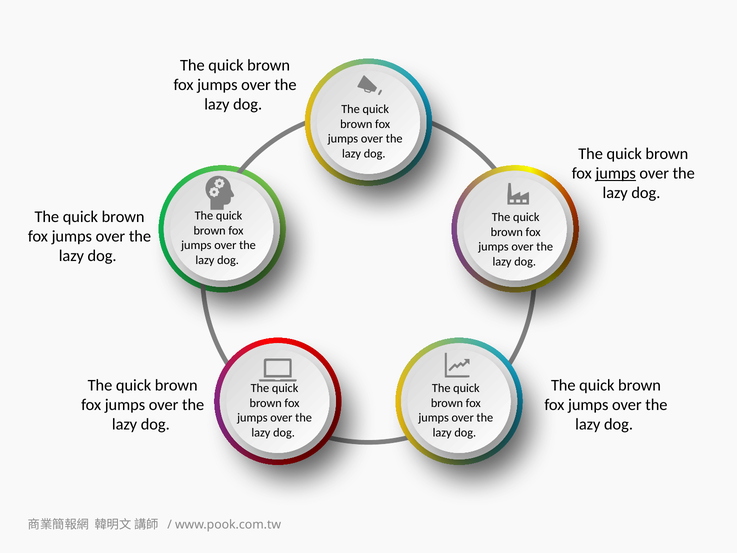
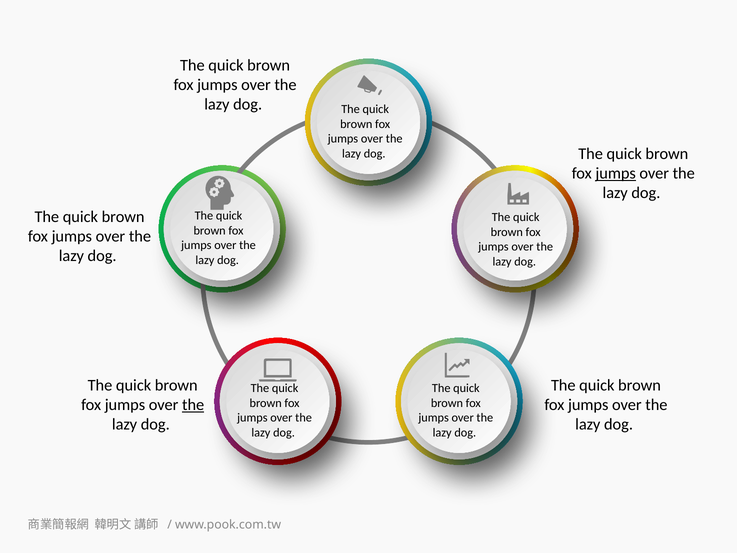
the at (193, 405) underline: none -> present
